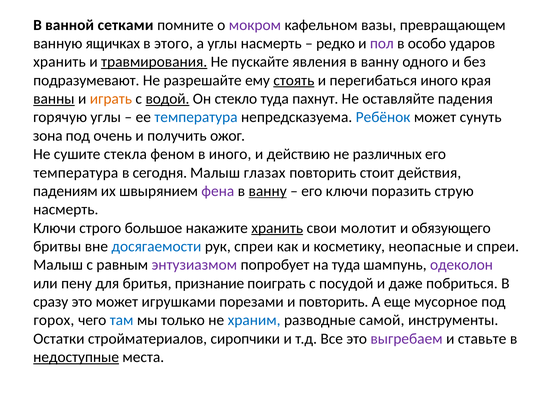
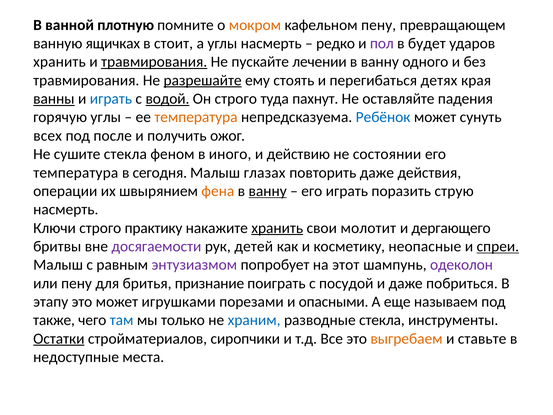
сетками: сетками -> плотную
мокром colour: purple -> orange
кафельном вазы: вазы -> пену
этого: этого -> стоит
особо: особо -> будет
явления: явления -> лечении
подразумевают at (86, 80): подразумевают -> травмирования
разрешайте underline: none -> present
стоять underline: present -> none
перегибаться иного: иного -> детях
играть at (111, 99) colour: orange -> blue
Он стекло: стекло -> строго
температура at (196, 117) colour: blue -> orange
зона: зона -> всех
очень: очень -> после
различных: различных -> состоянии
повторить стоит: стоит -> даже
падениям: падениям -> операции
фена colour: purple -> orange
его ключи: ключи -> играть
большое: большое -> практику
обязующего: обязующего -> дергающего
досягаемости colour: blue -> purple
рук спреи: спреи -> детей
спреи at (498, 246) underline: none -> present
на туда: туда -> этот
сразу: сразу -> этапу
и повторить: повторить -> опасными
мусорное: мусорное -> называем
горох: горох -> также
разводные самой: самой -> стекла
Остатки underline: none -> present
выгребаем colour: purple -> orange
недоступные underline: present -> none
